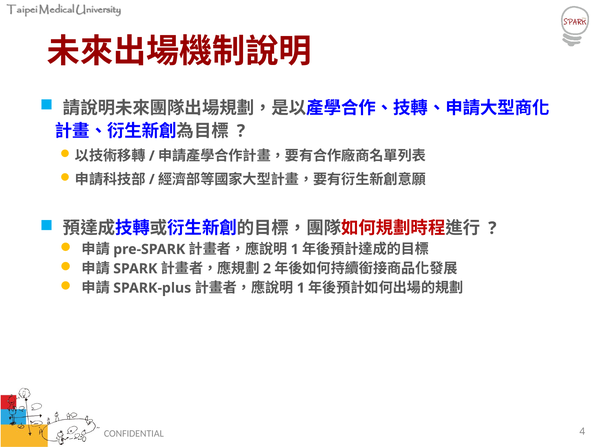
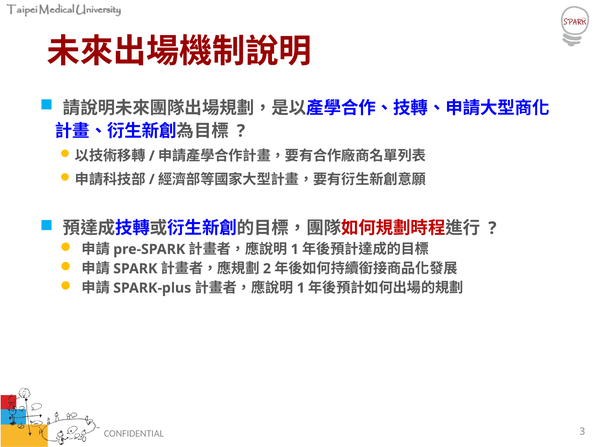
4: 4 -> 3
